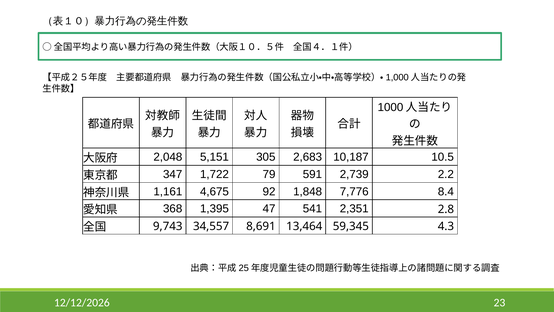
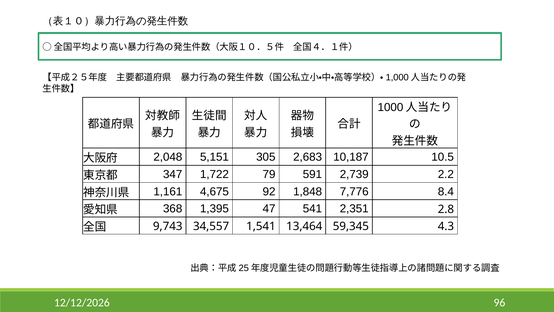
8,691: 8,691 -> 1,541
23: 23 -> 96
